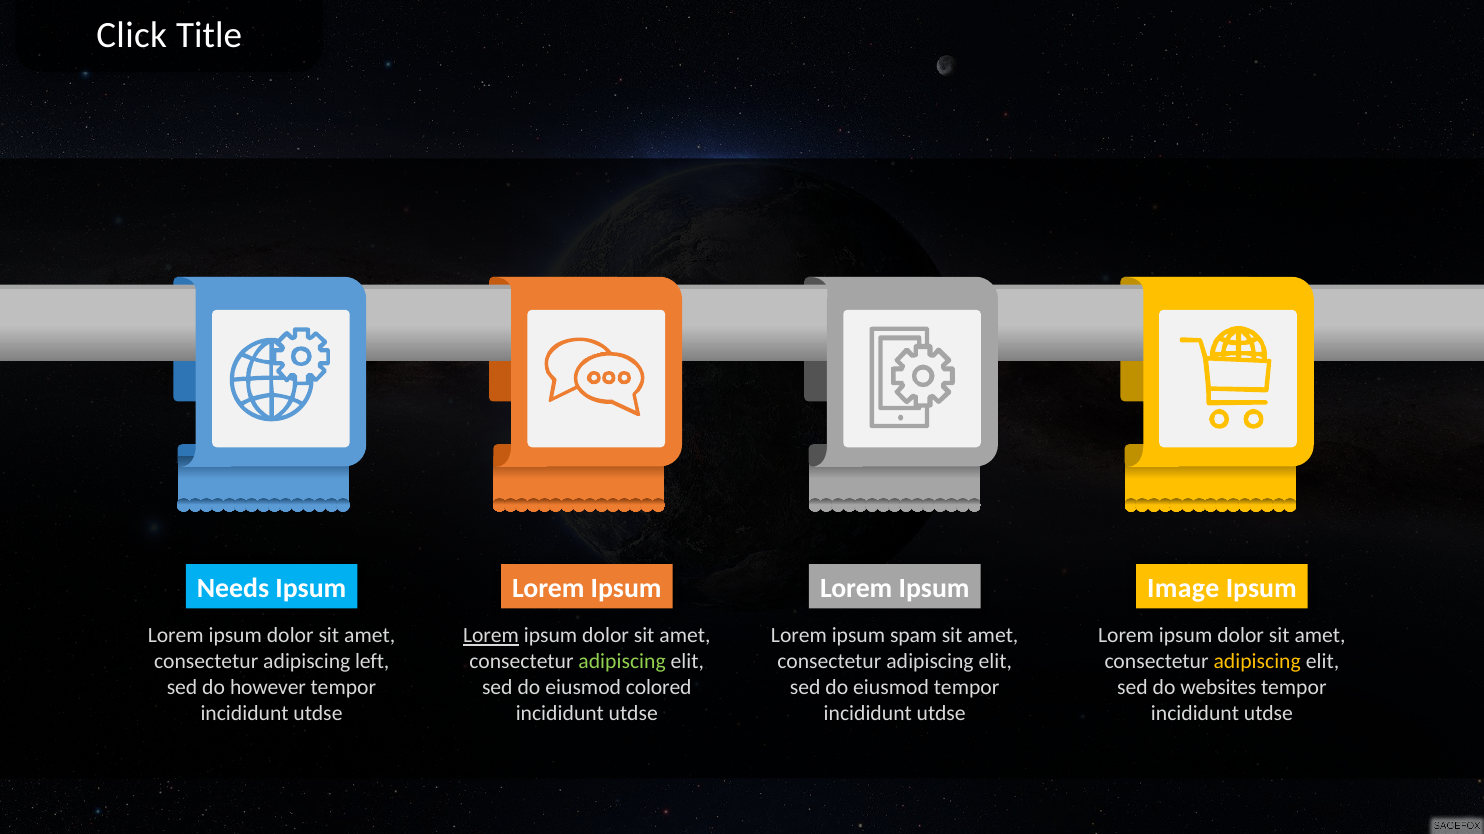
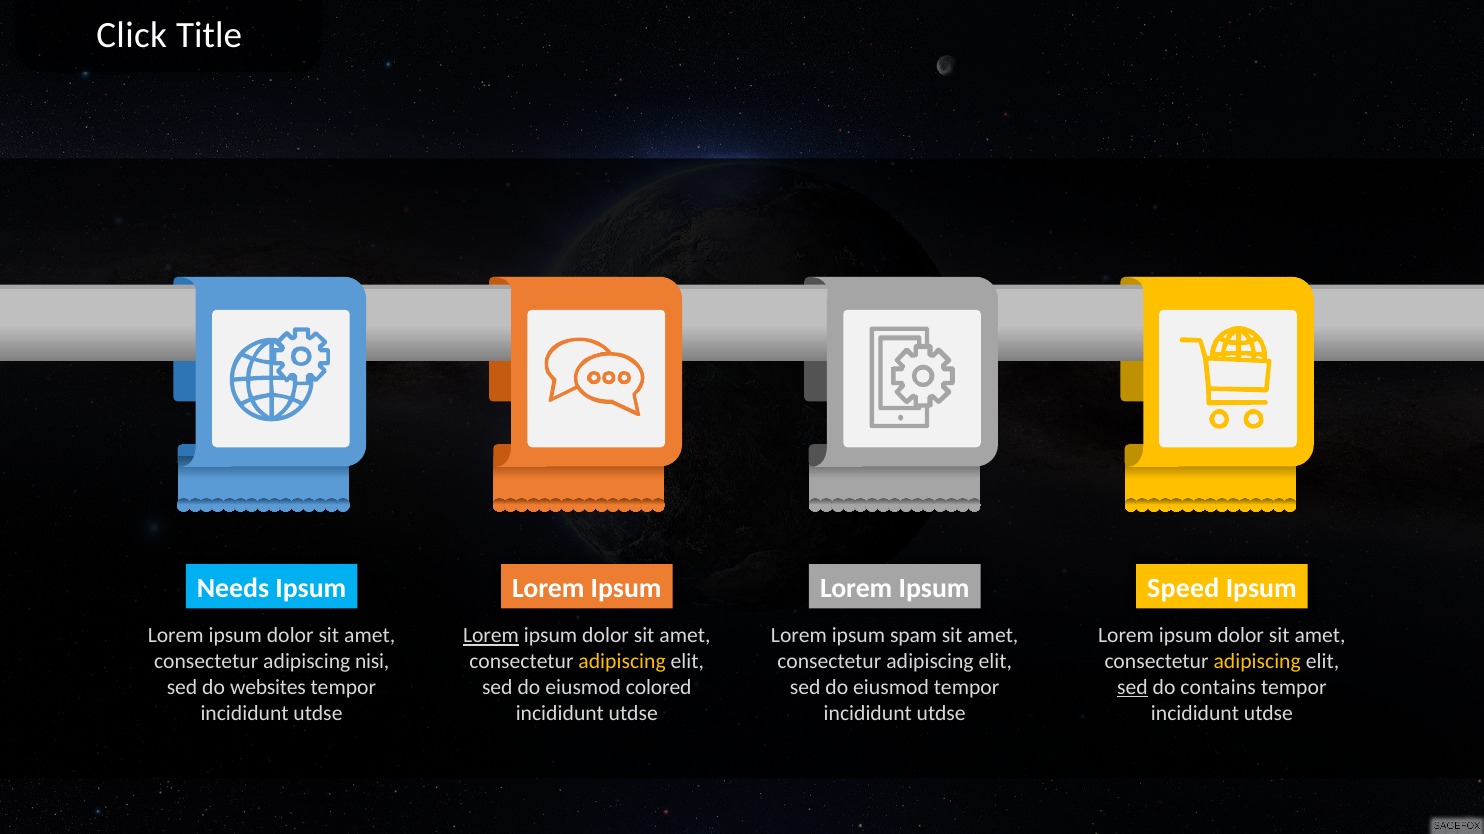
Image: Image -> Speed
left: left -> nisi
adipiscing at (622, 662) colour: light green -> yellow
sed at (1132, 688) underline: none -> present
websites: websites -> contains
however: however -> websites
